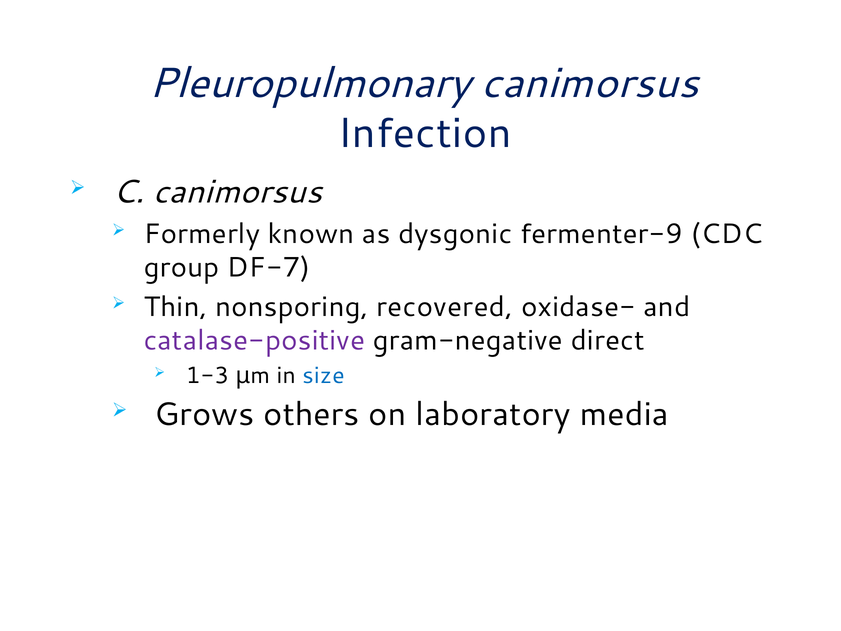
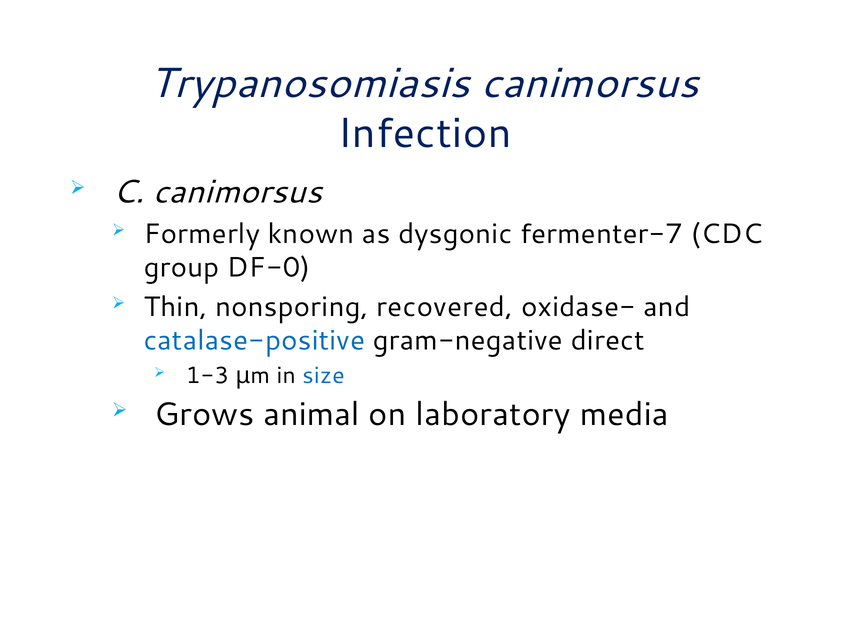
Pleuropulmonary: Pleuropulmonary -> Trypanosomiasis
fermenter-9: fermenter-9 -> fermenter-7
DF-7: DF-7 -> DF-0
catalase-positive colour: purple -> blue
others: others -> animal
